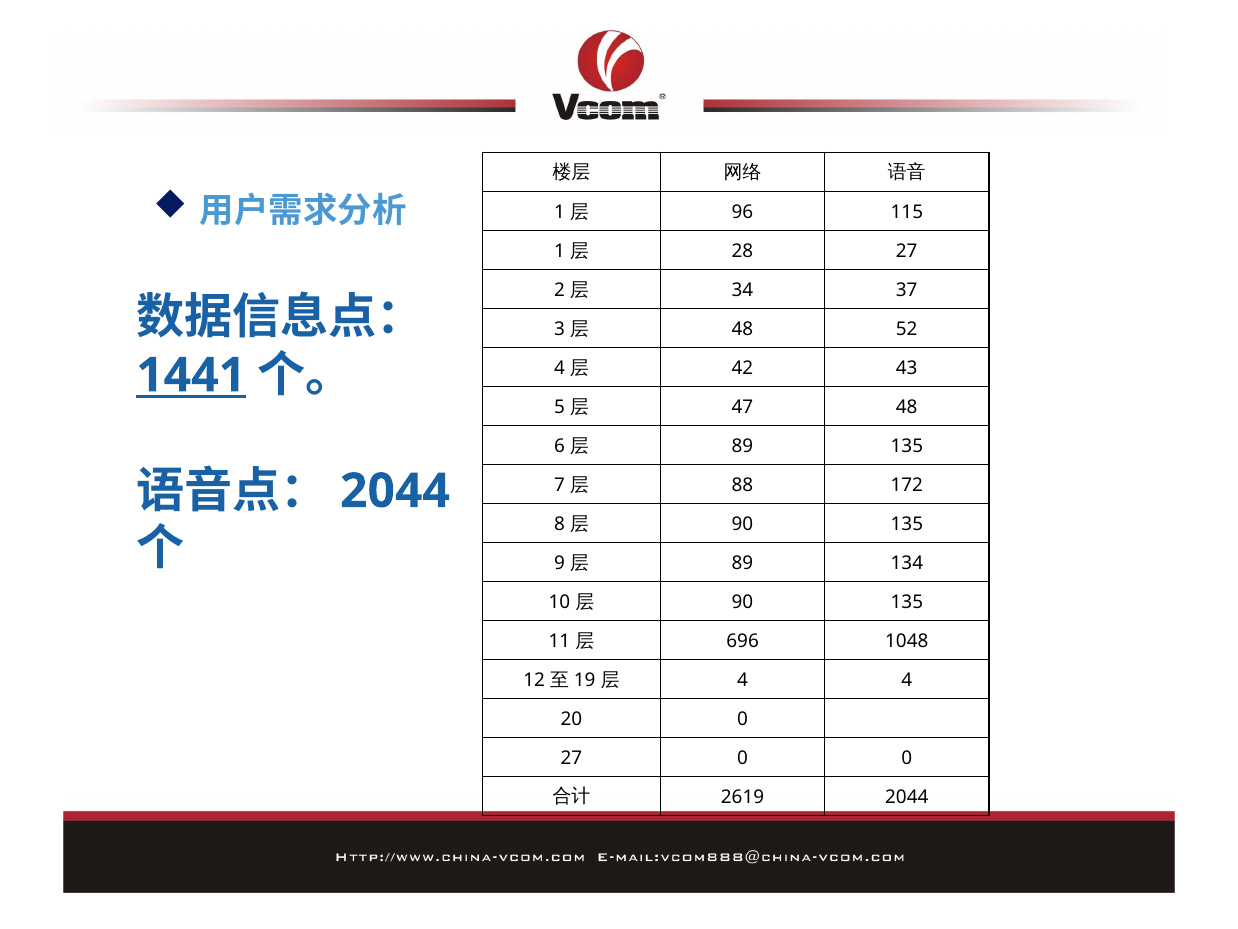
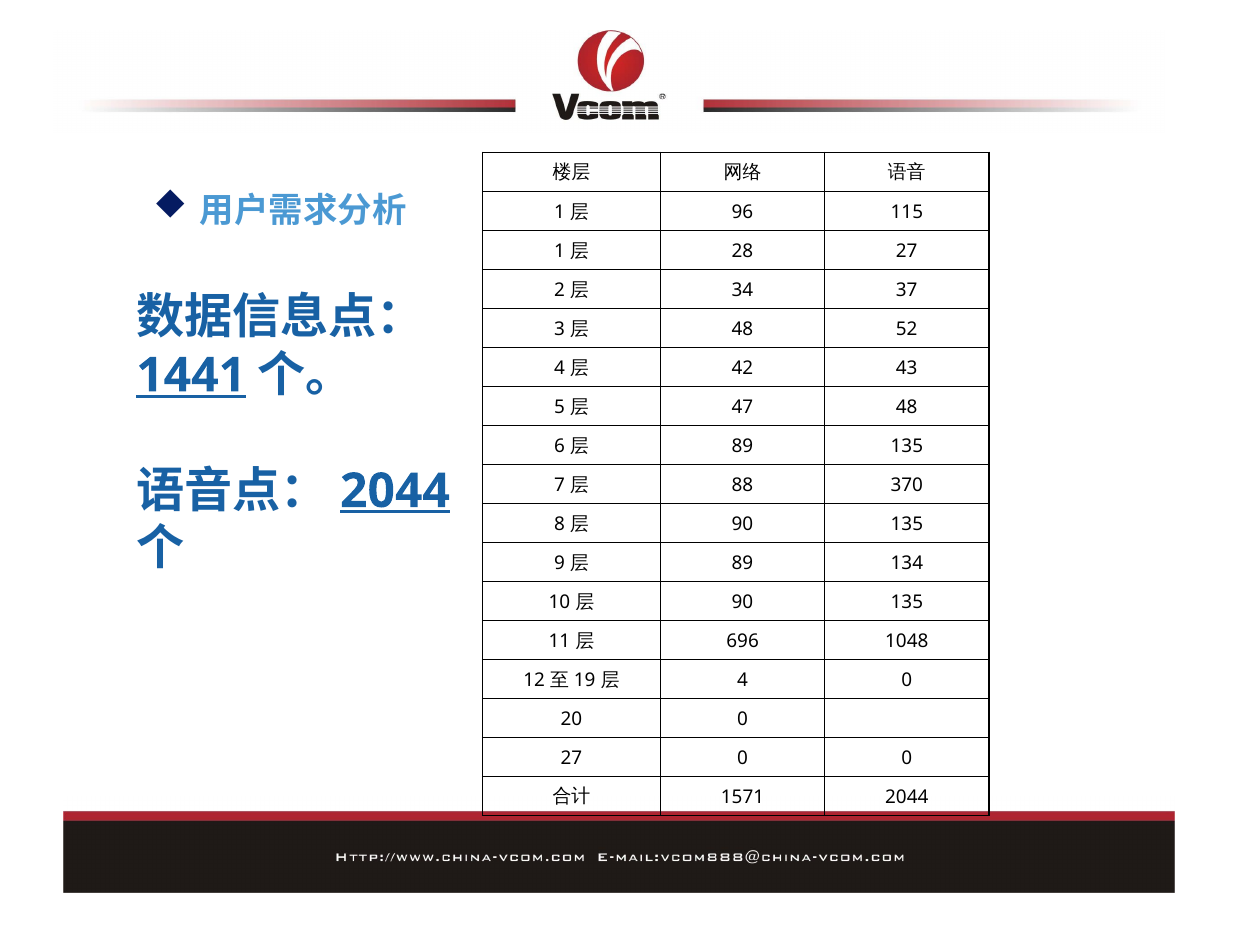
2044 at (395, 491) underline: none -> present
172: 172 -> 370
4 4: 4 -> 0
2619: 2619 -> 1571
